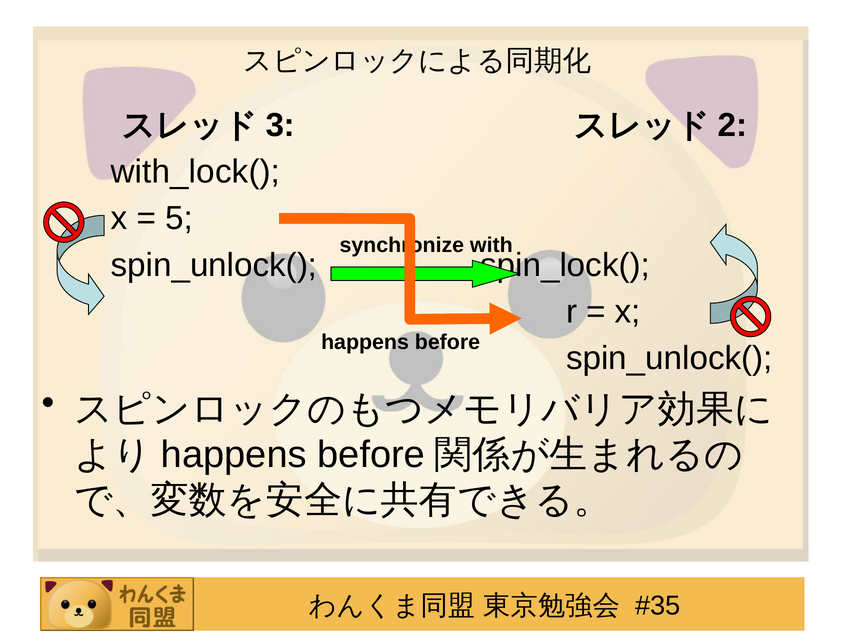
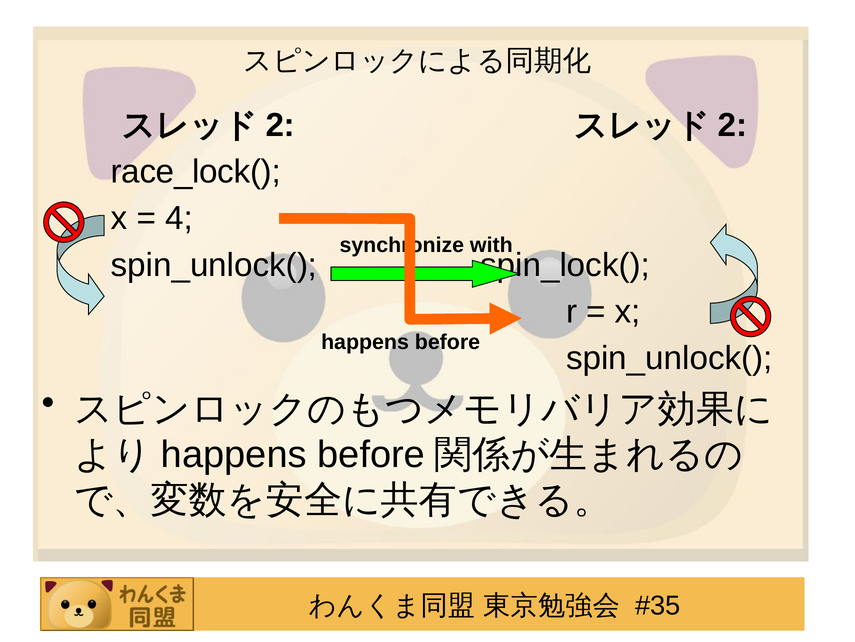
3 at (280, 125): 3 -> 2
with_lock(: with_lock( -> race_lock(
5: 5 -> 4
